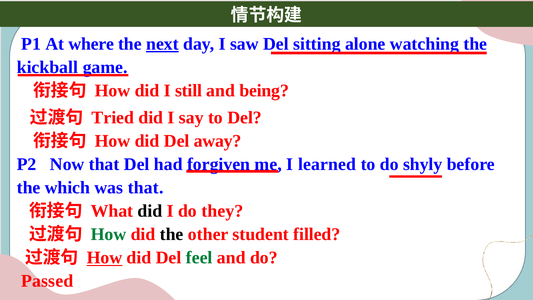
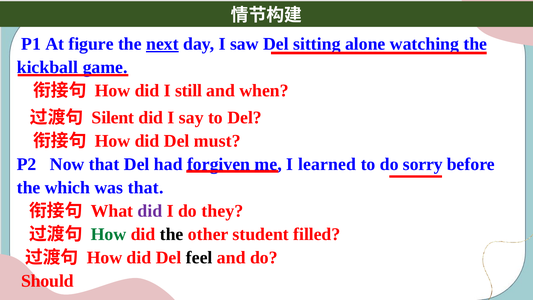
where: where -> figure
being: being -> when
Tried: Tried -> Silent
away: away -> must
shyly: shyly -> sorry
did at (150, 211) colour: black -> purple
How at (104, 258) underline: present -> none
feel colour: green -> black
Passed: Passed -> Should
